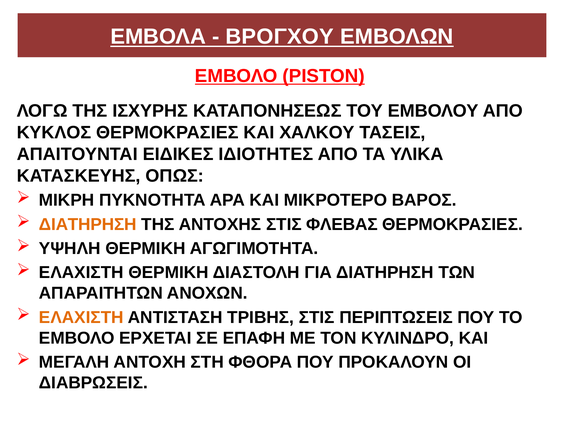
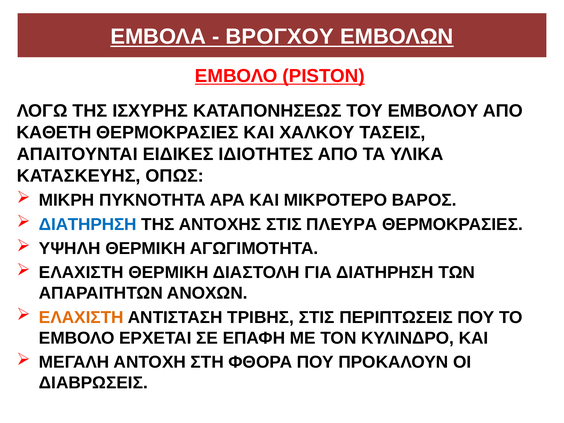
ΚΥΚΛΟΣ: ΚΥΚΛΟΣ -> ΚΑΘΕΤΗ
ΔΙΑΤΗΡΗΣΗ at (88, 224) colour: orange -> blue
ΦΛΕΒΑΣ: ΦΛΕΒΑΣ -> ΠΛΕΥΡΑ
